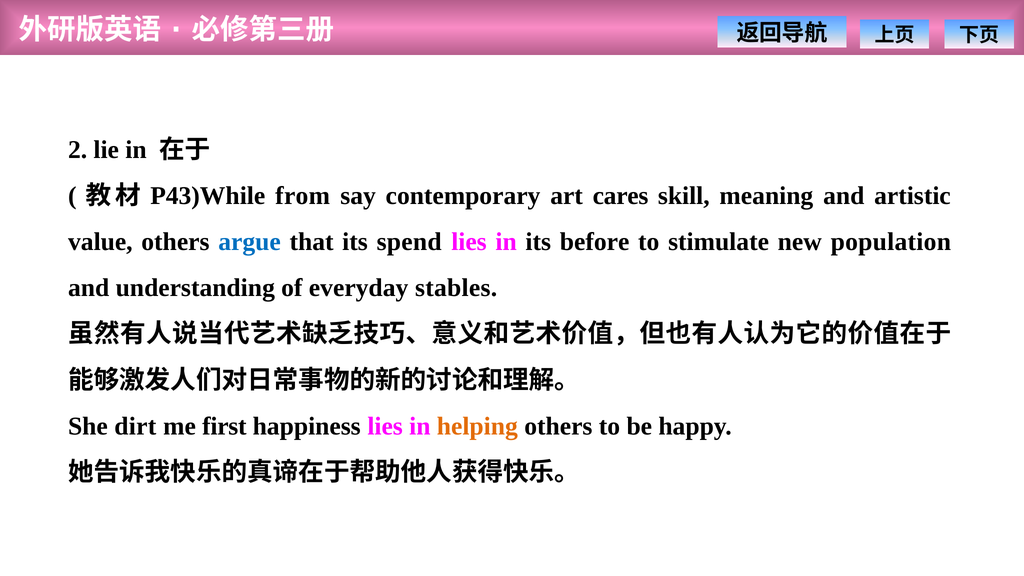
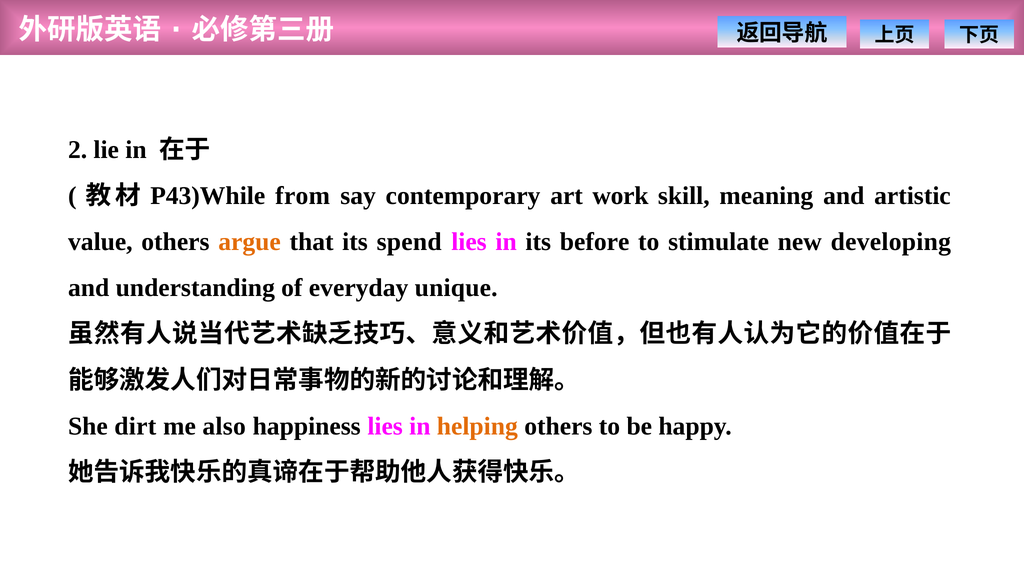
cares: cares -> work
argue colour: blue -> orange
population: population -> developing
stables: stables -> unique
first: first -> also
